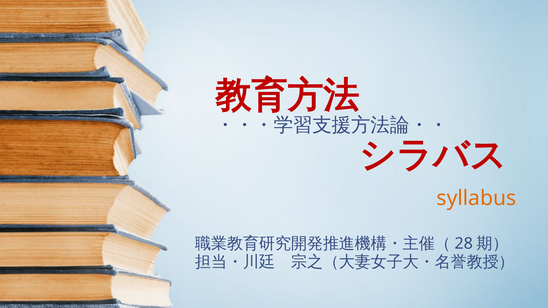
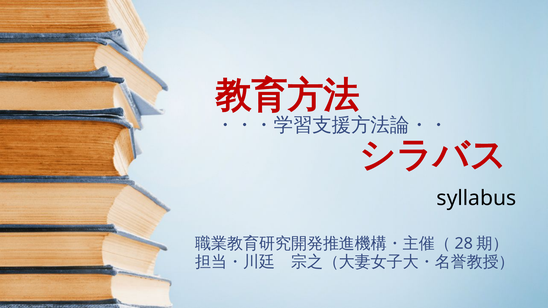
syllabus colour: orange -> black
